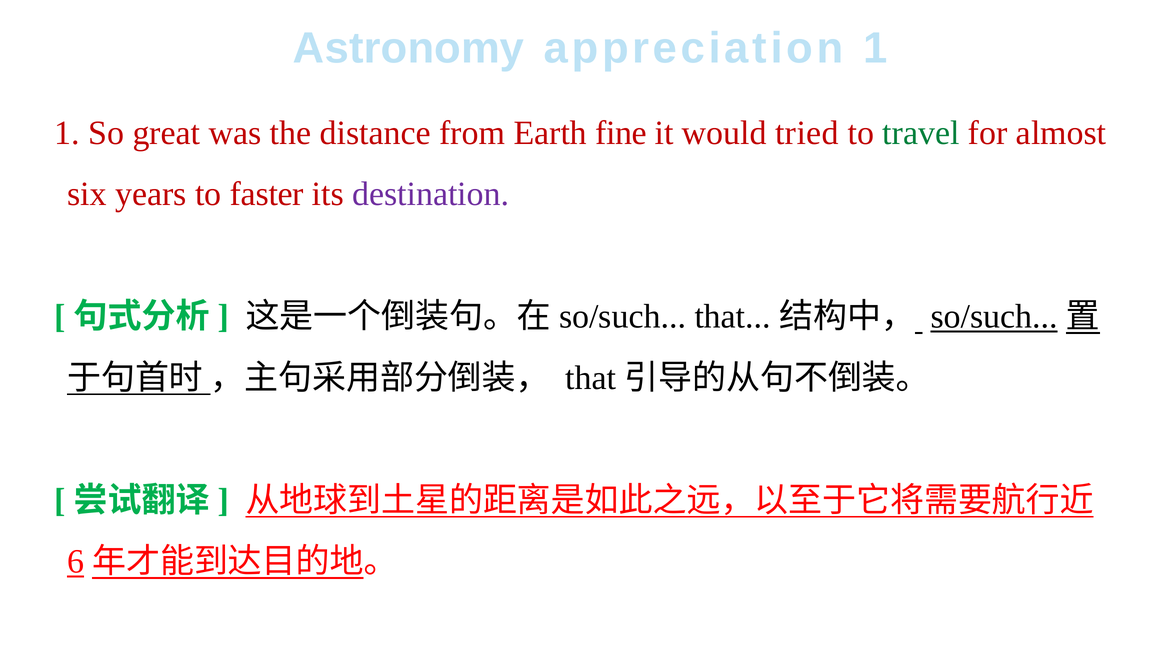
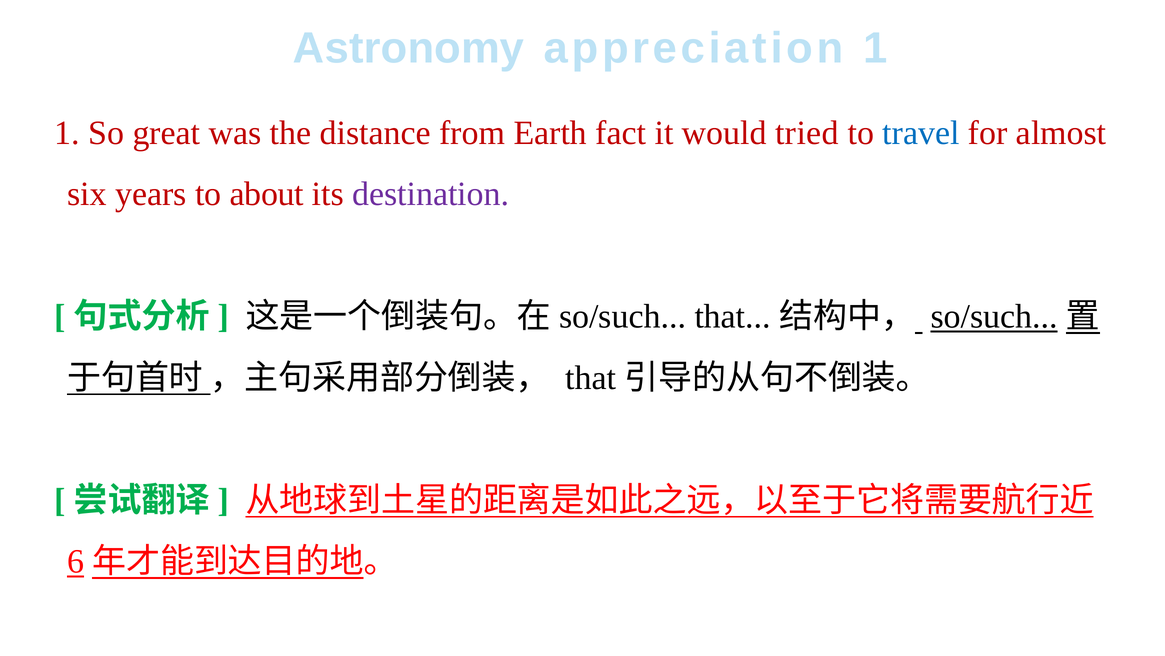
fine: fine -> fact
travel colour: green -> blue
faster: faster -> about
